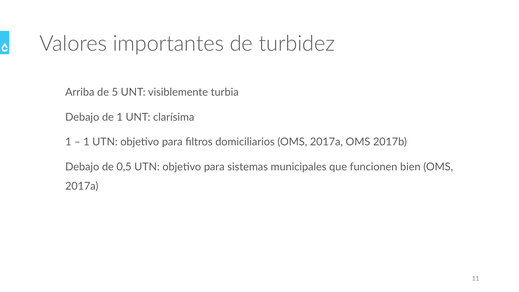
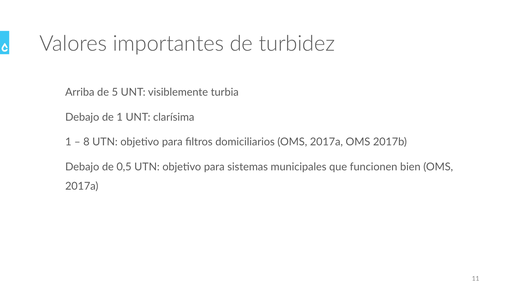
1 at (86, 142): 1 -> 8
